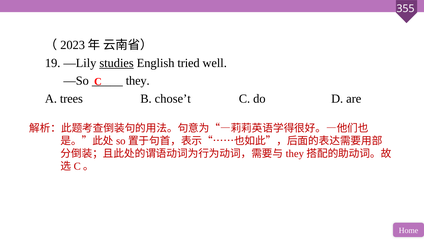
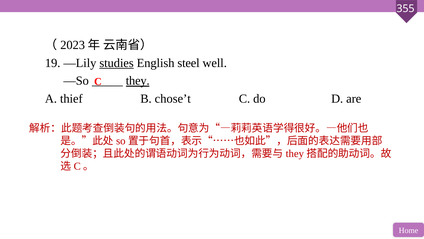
tried: tried -> steel
they underline: none -> present
trees: trees -> thief
